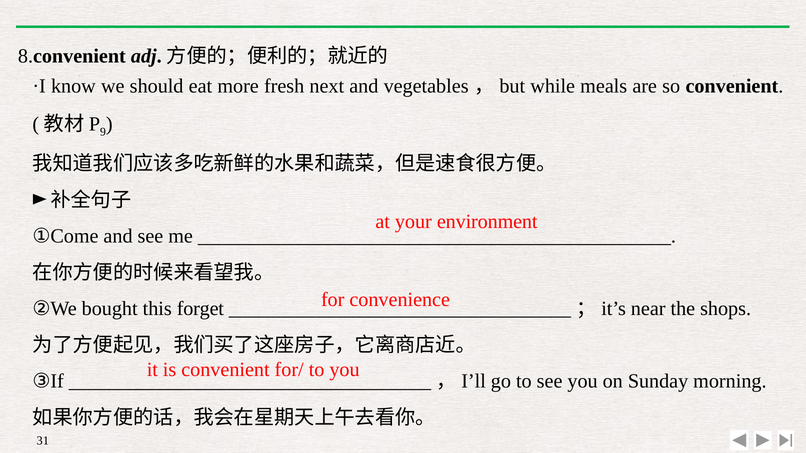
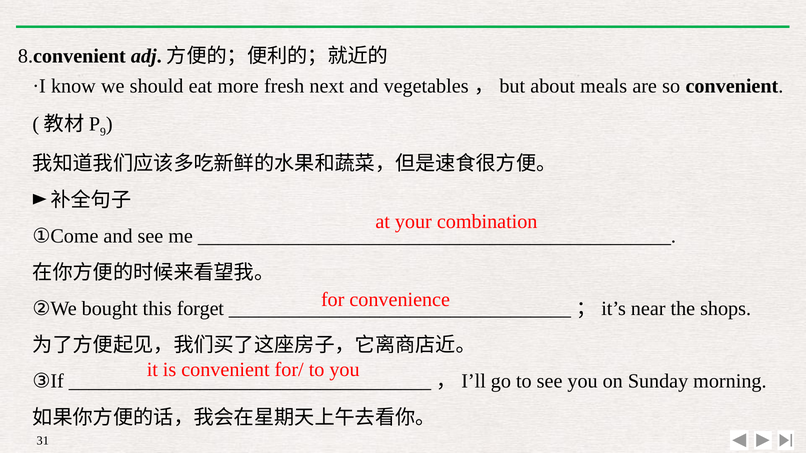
while: while -> about
environment: environment -> combination
